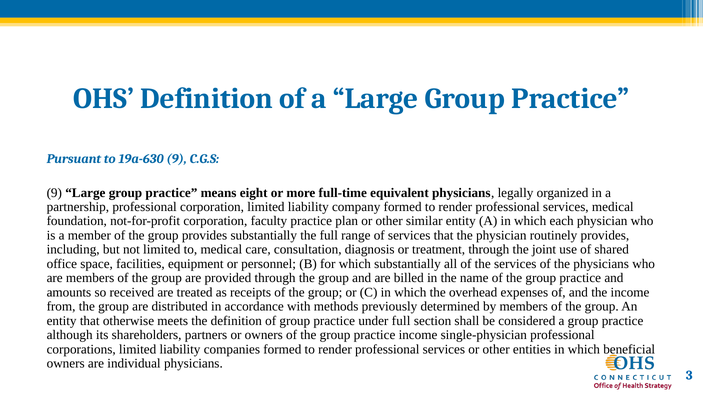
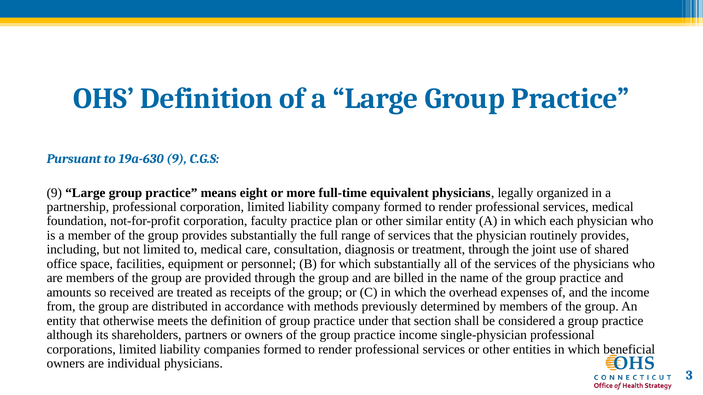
under full: full -> that
